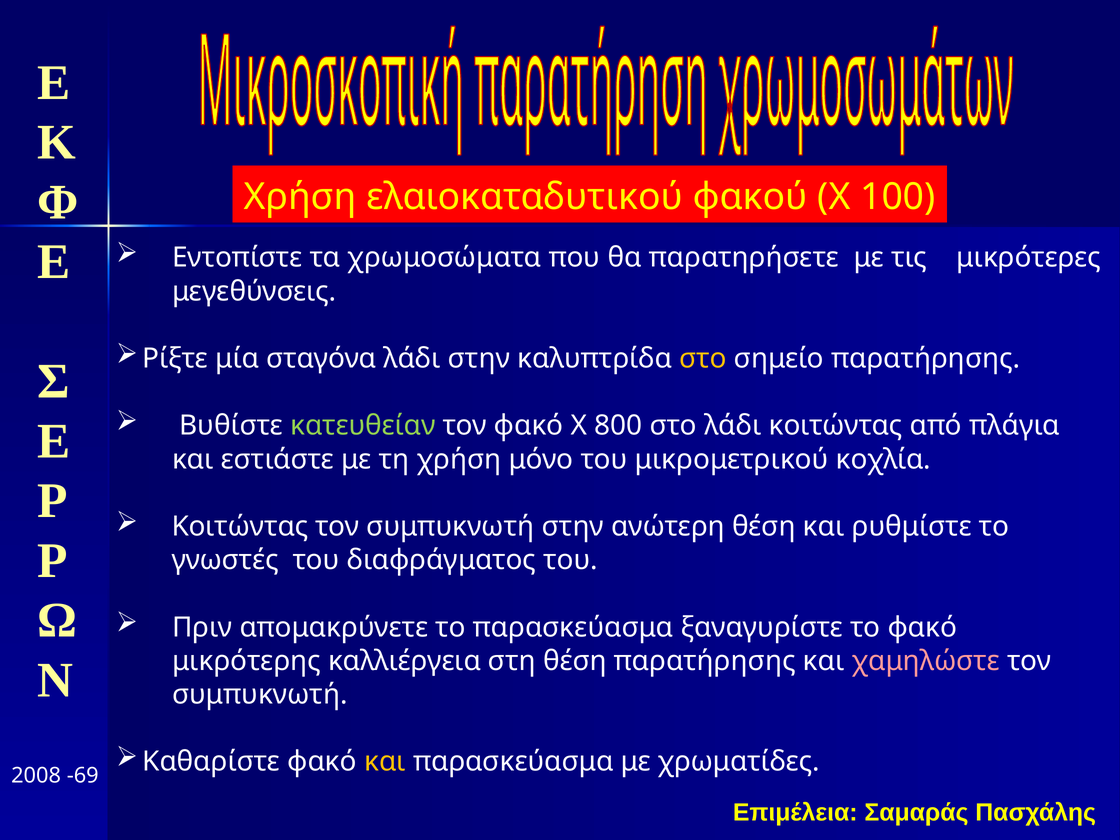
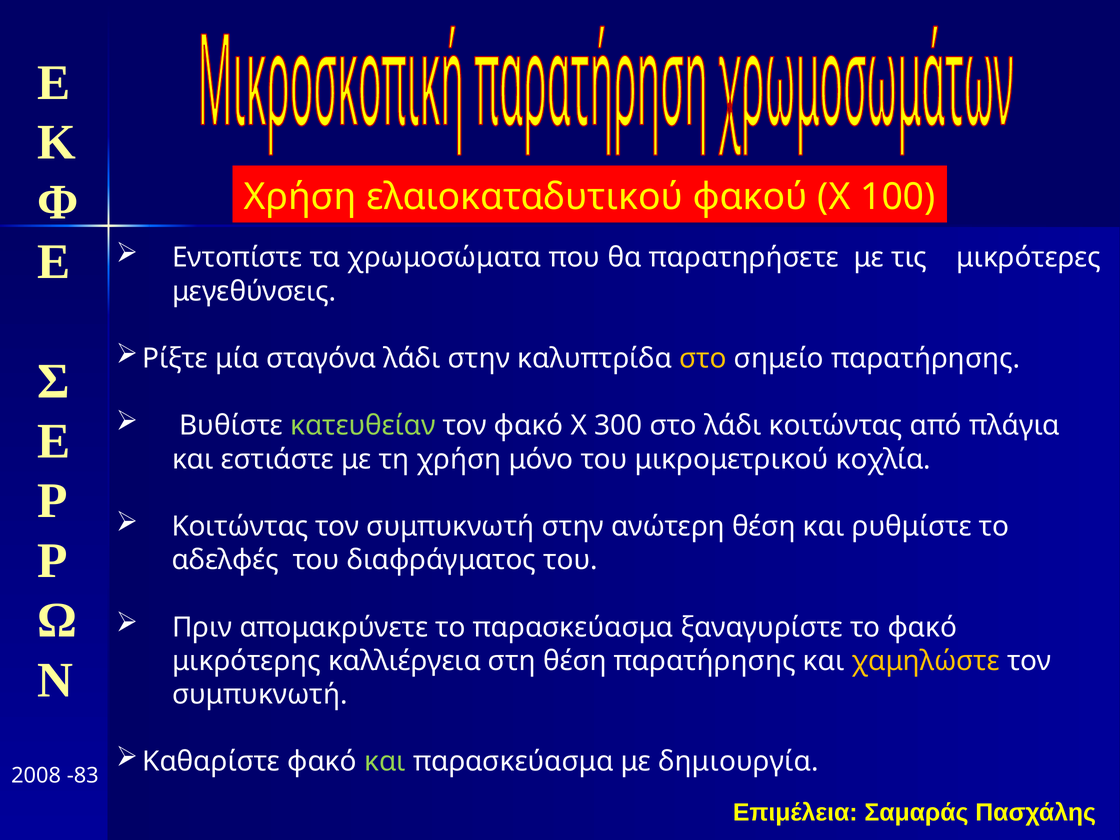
800: 800 -> 300
γνωστές: γνωστές -> αδελφές
χαμηλώστε colour: pink -> yellow
και at (385, 762) colour: yellow -> light green
χρωματίδες: χρωματίδες -> δημιουργία
-69: -69 -> -83
